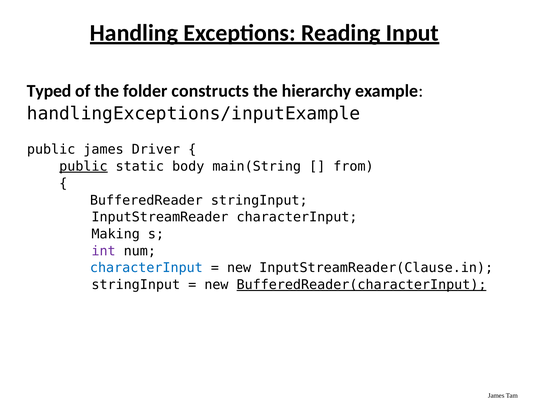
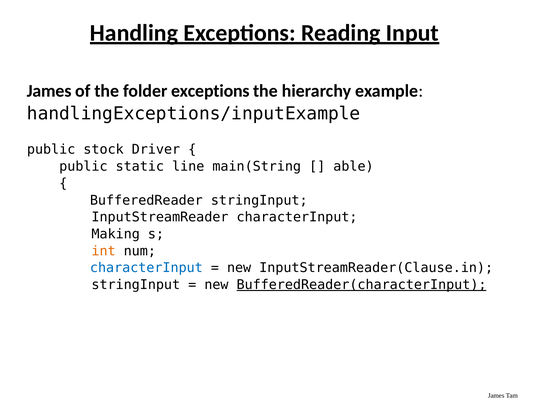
Typed at (49, 91): Typed -> James
folder constructs: constructs -> exceptions
public james: james -> stock
public at (83, 166) underline: present -> none
body: body -> line
from: from -> able
int colour: purple -> orange
